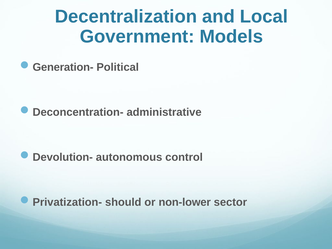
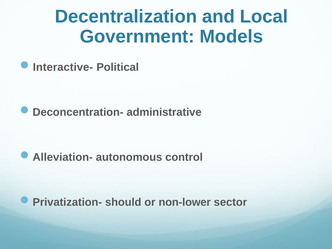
Generation-: Generation- -> Interactive-
Devolution-: Devolution- -> Alleviation-
